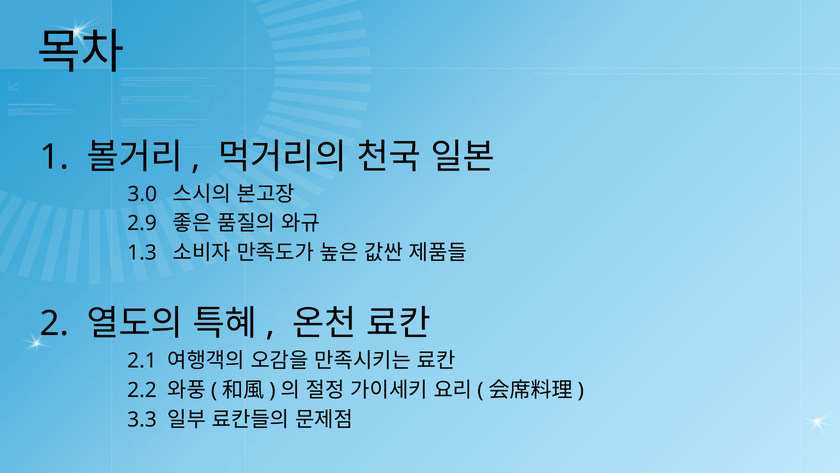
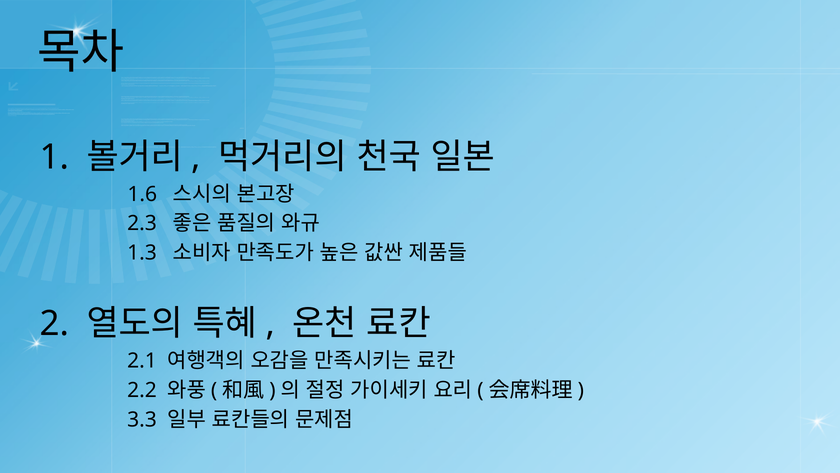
3.0: 3.0 -> 1.6
2.9: 2.9 -> 2.3
